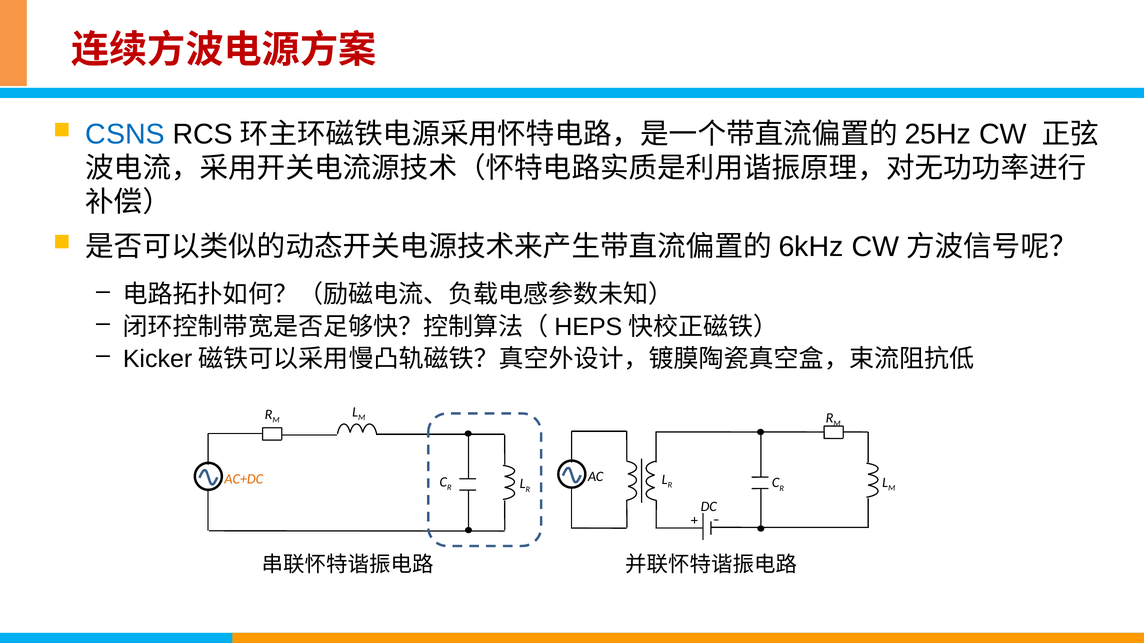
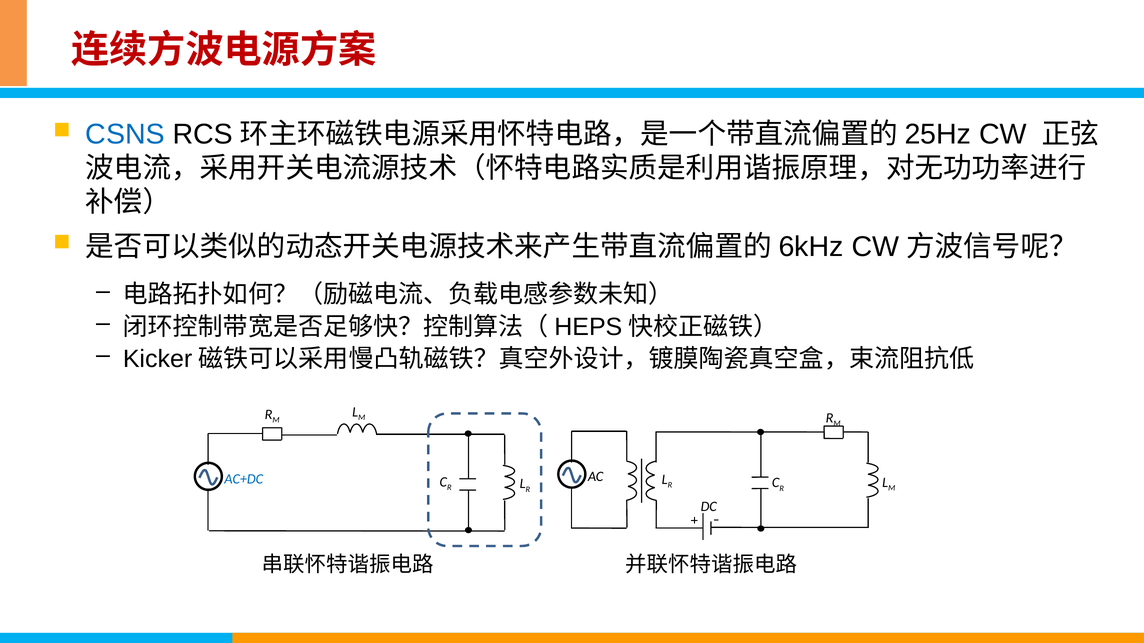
AC+DC colour: orange -> blue
